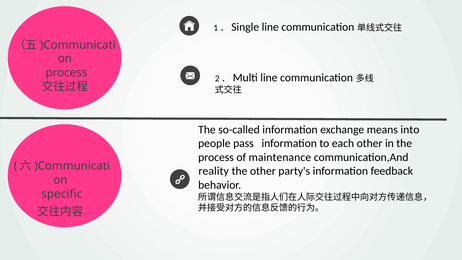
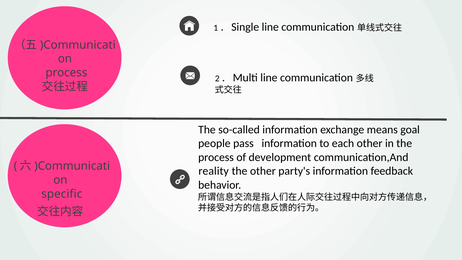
into: into -> goal
maintenance: maintenance -> development
